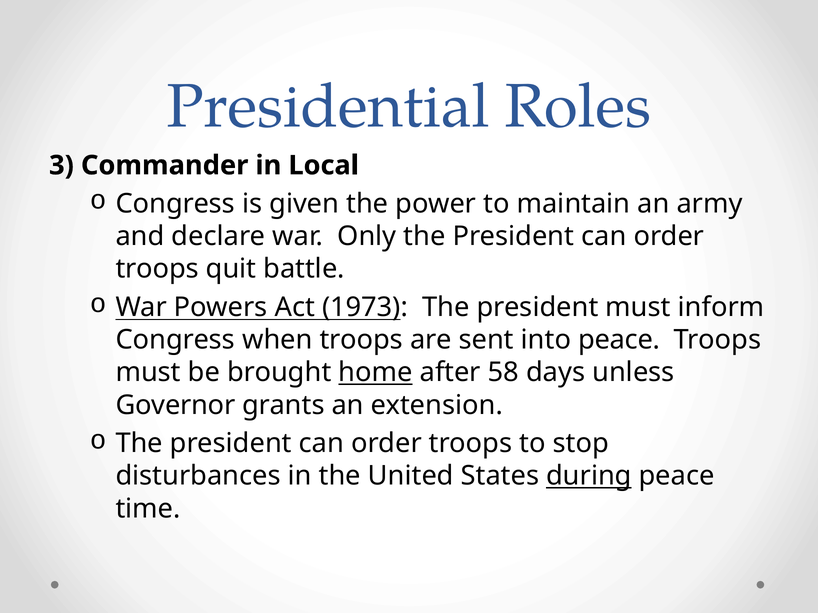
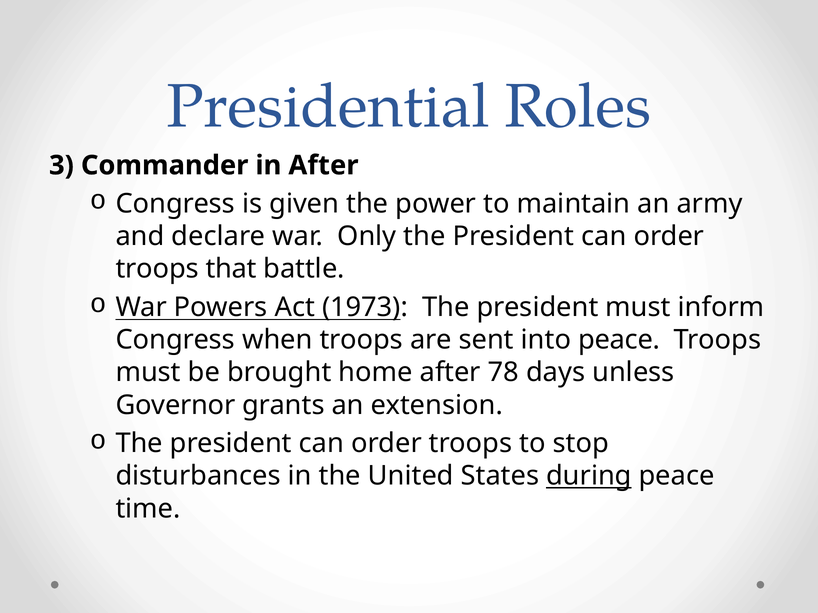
in Local: Local -> After
quit: quit -> that
home underline: present -> none
58: 58 -> 78
